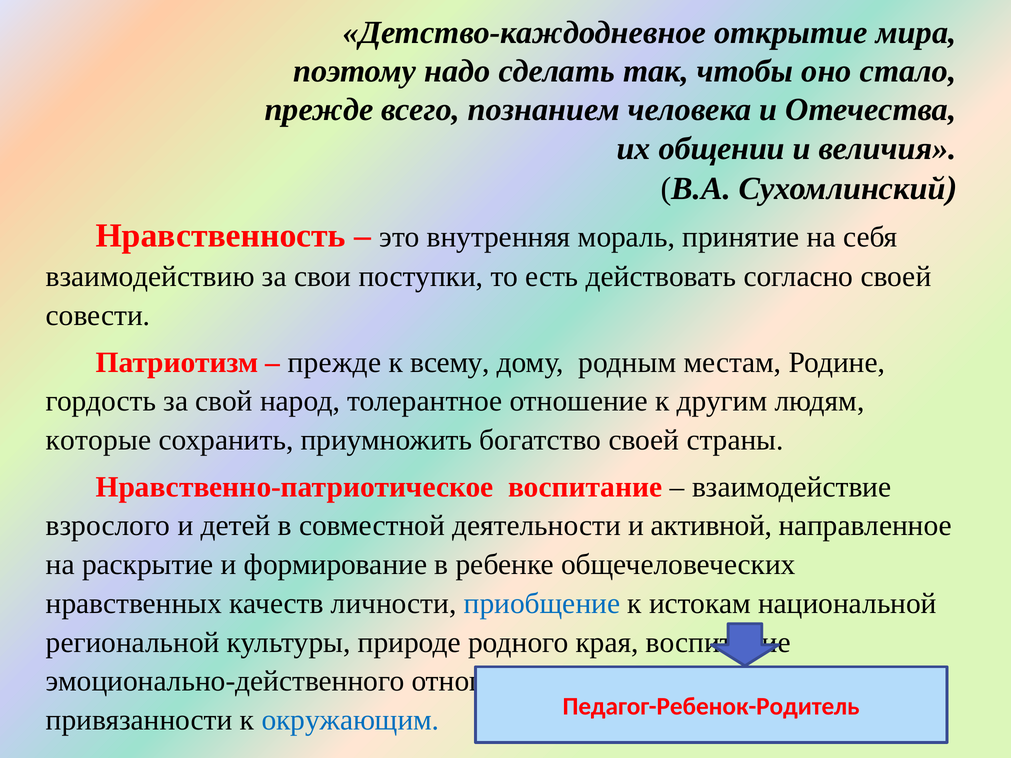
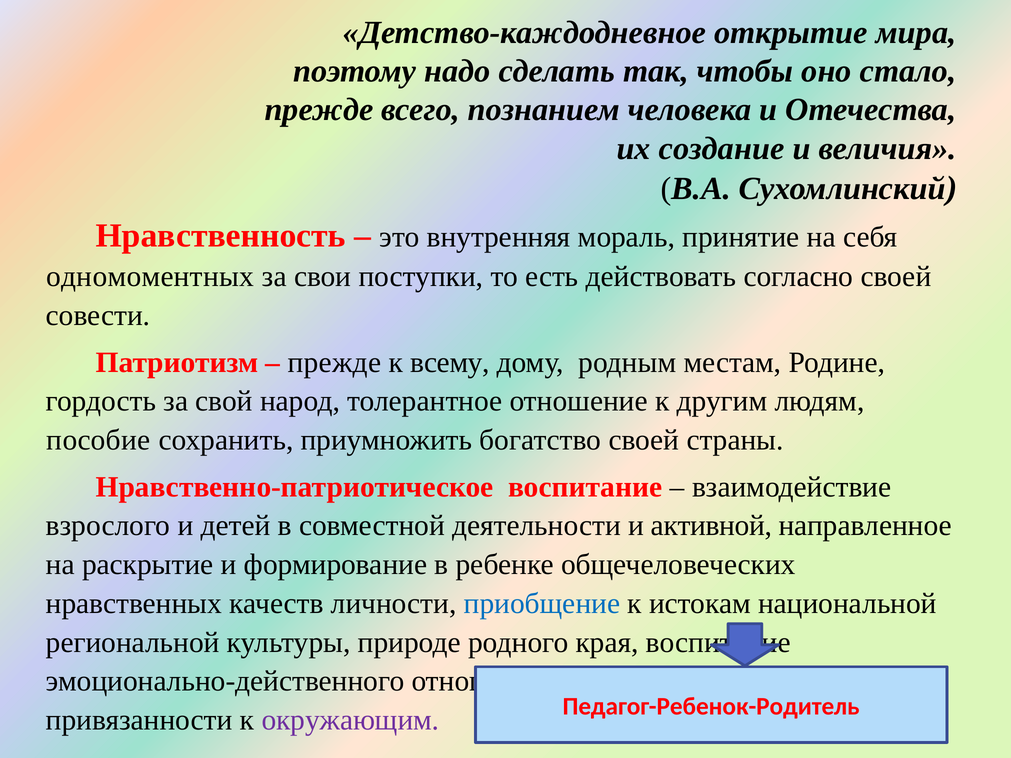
общении: общении -> создание
взаимодействию: взаимодействию -> одномоментных
которые: которые -> пособие
окружающим colour: blue -> purple
